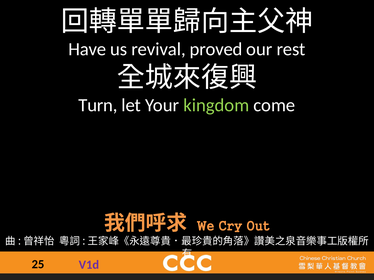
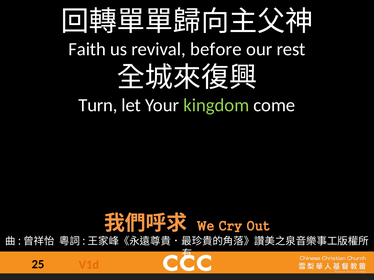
Have: Have -> Faith
proved: proved -> before
V1d colour: purple -> orange
